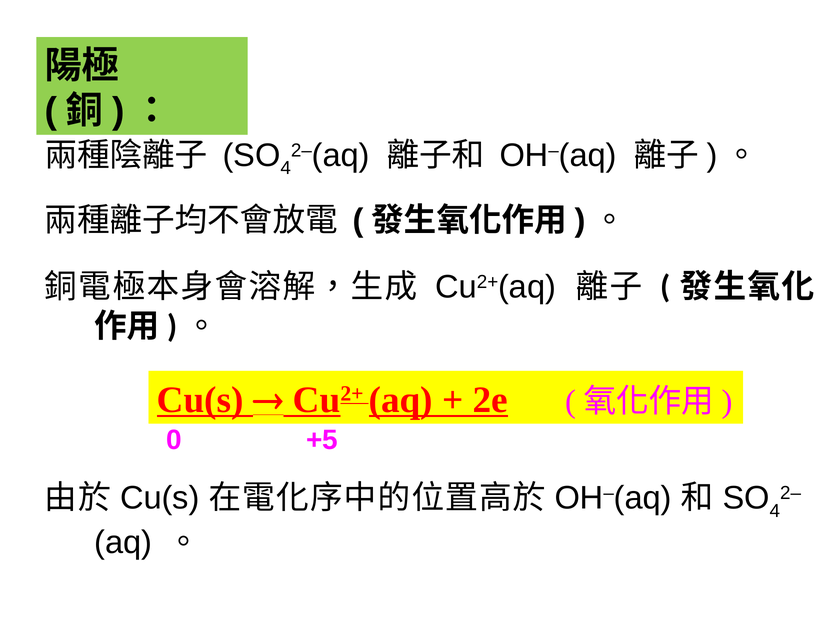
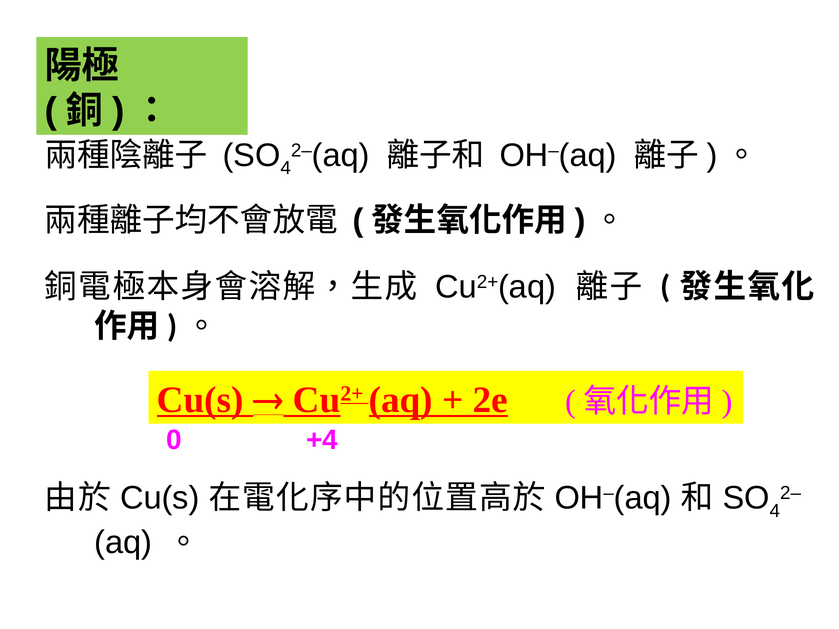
+5: +5 -> +4
